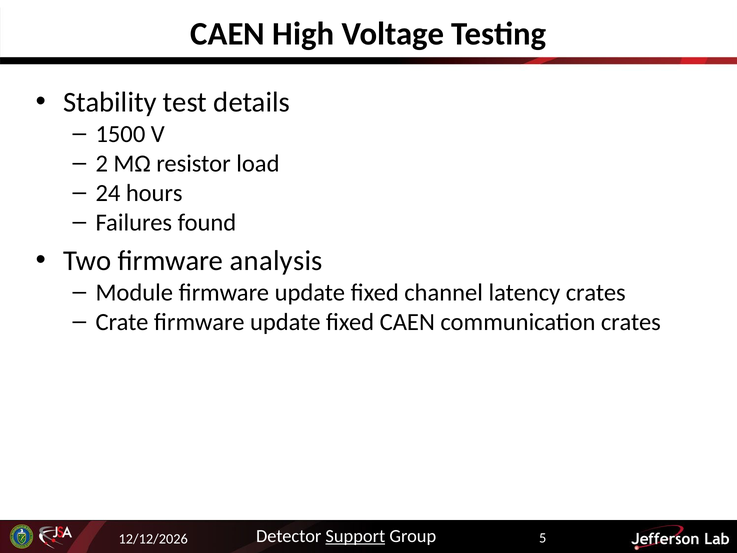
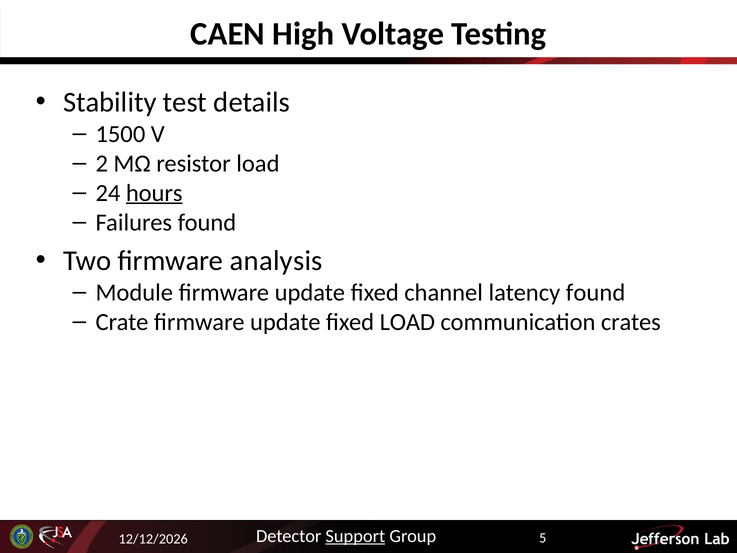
hours underline: none -> present
latency crates: crates -> found
fixed CAEN: CAEN -> LOAD
